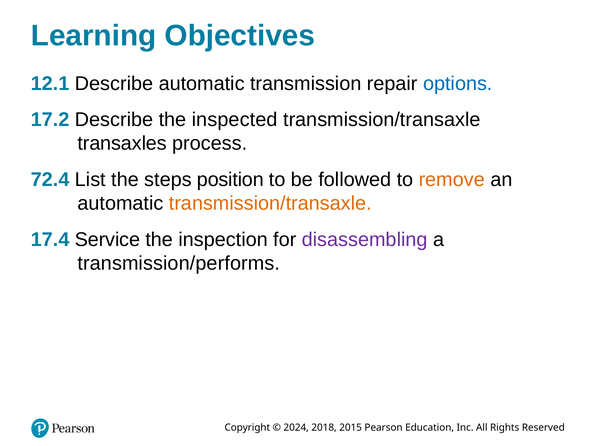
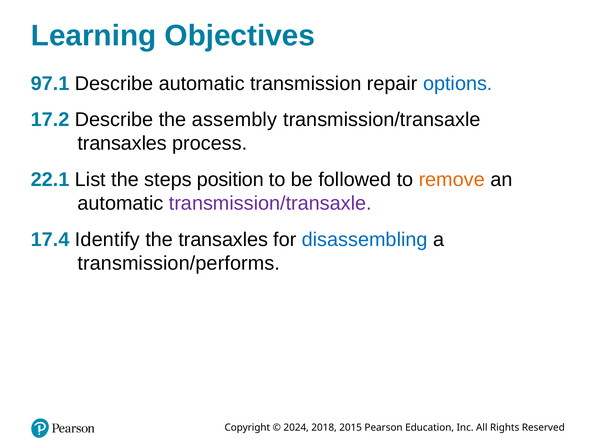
12.1: 12.1 -> 97.1
inspected: inspected -> assembly
72.4: 72.4 -> 22.1
transmission/transaxle at (270, 204) colour: orange -> purple
Service: Service -> Identify
the inspection: inspection -> transaxles
disassembling colour: purple -> blue
